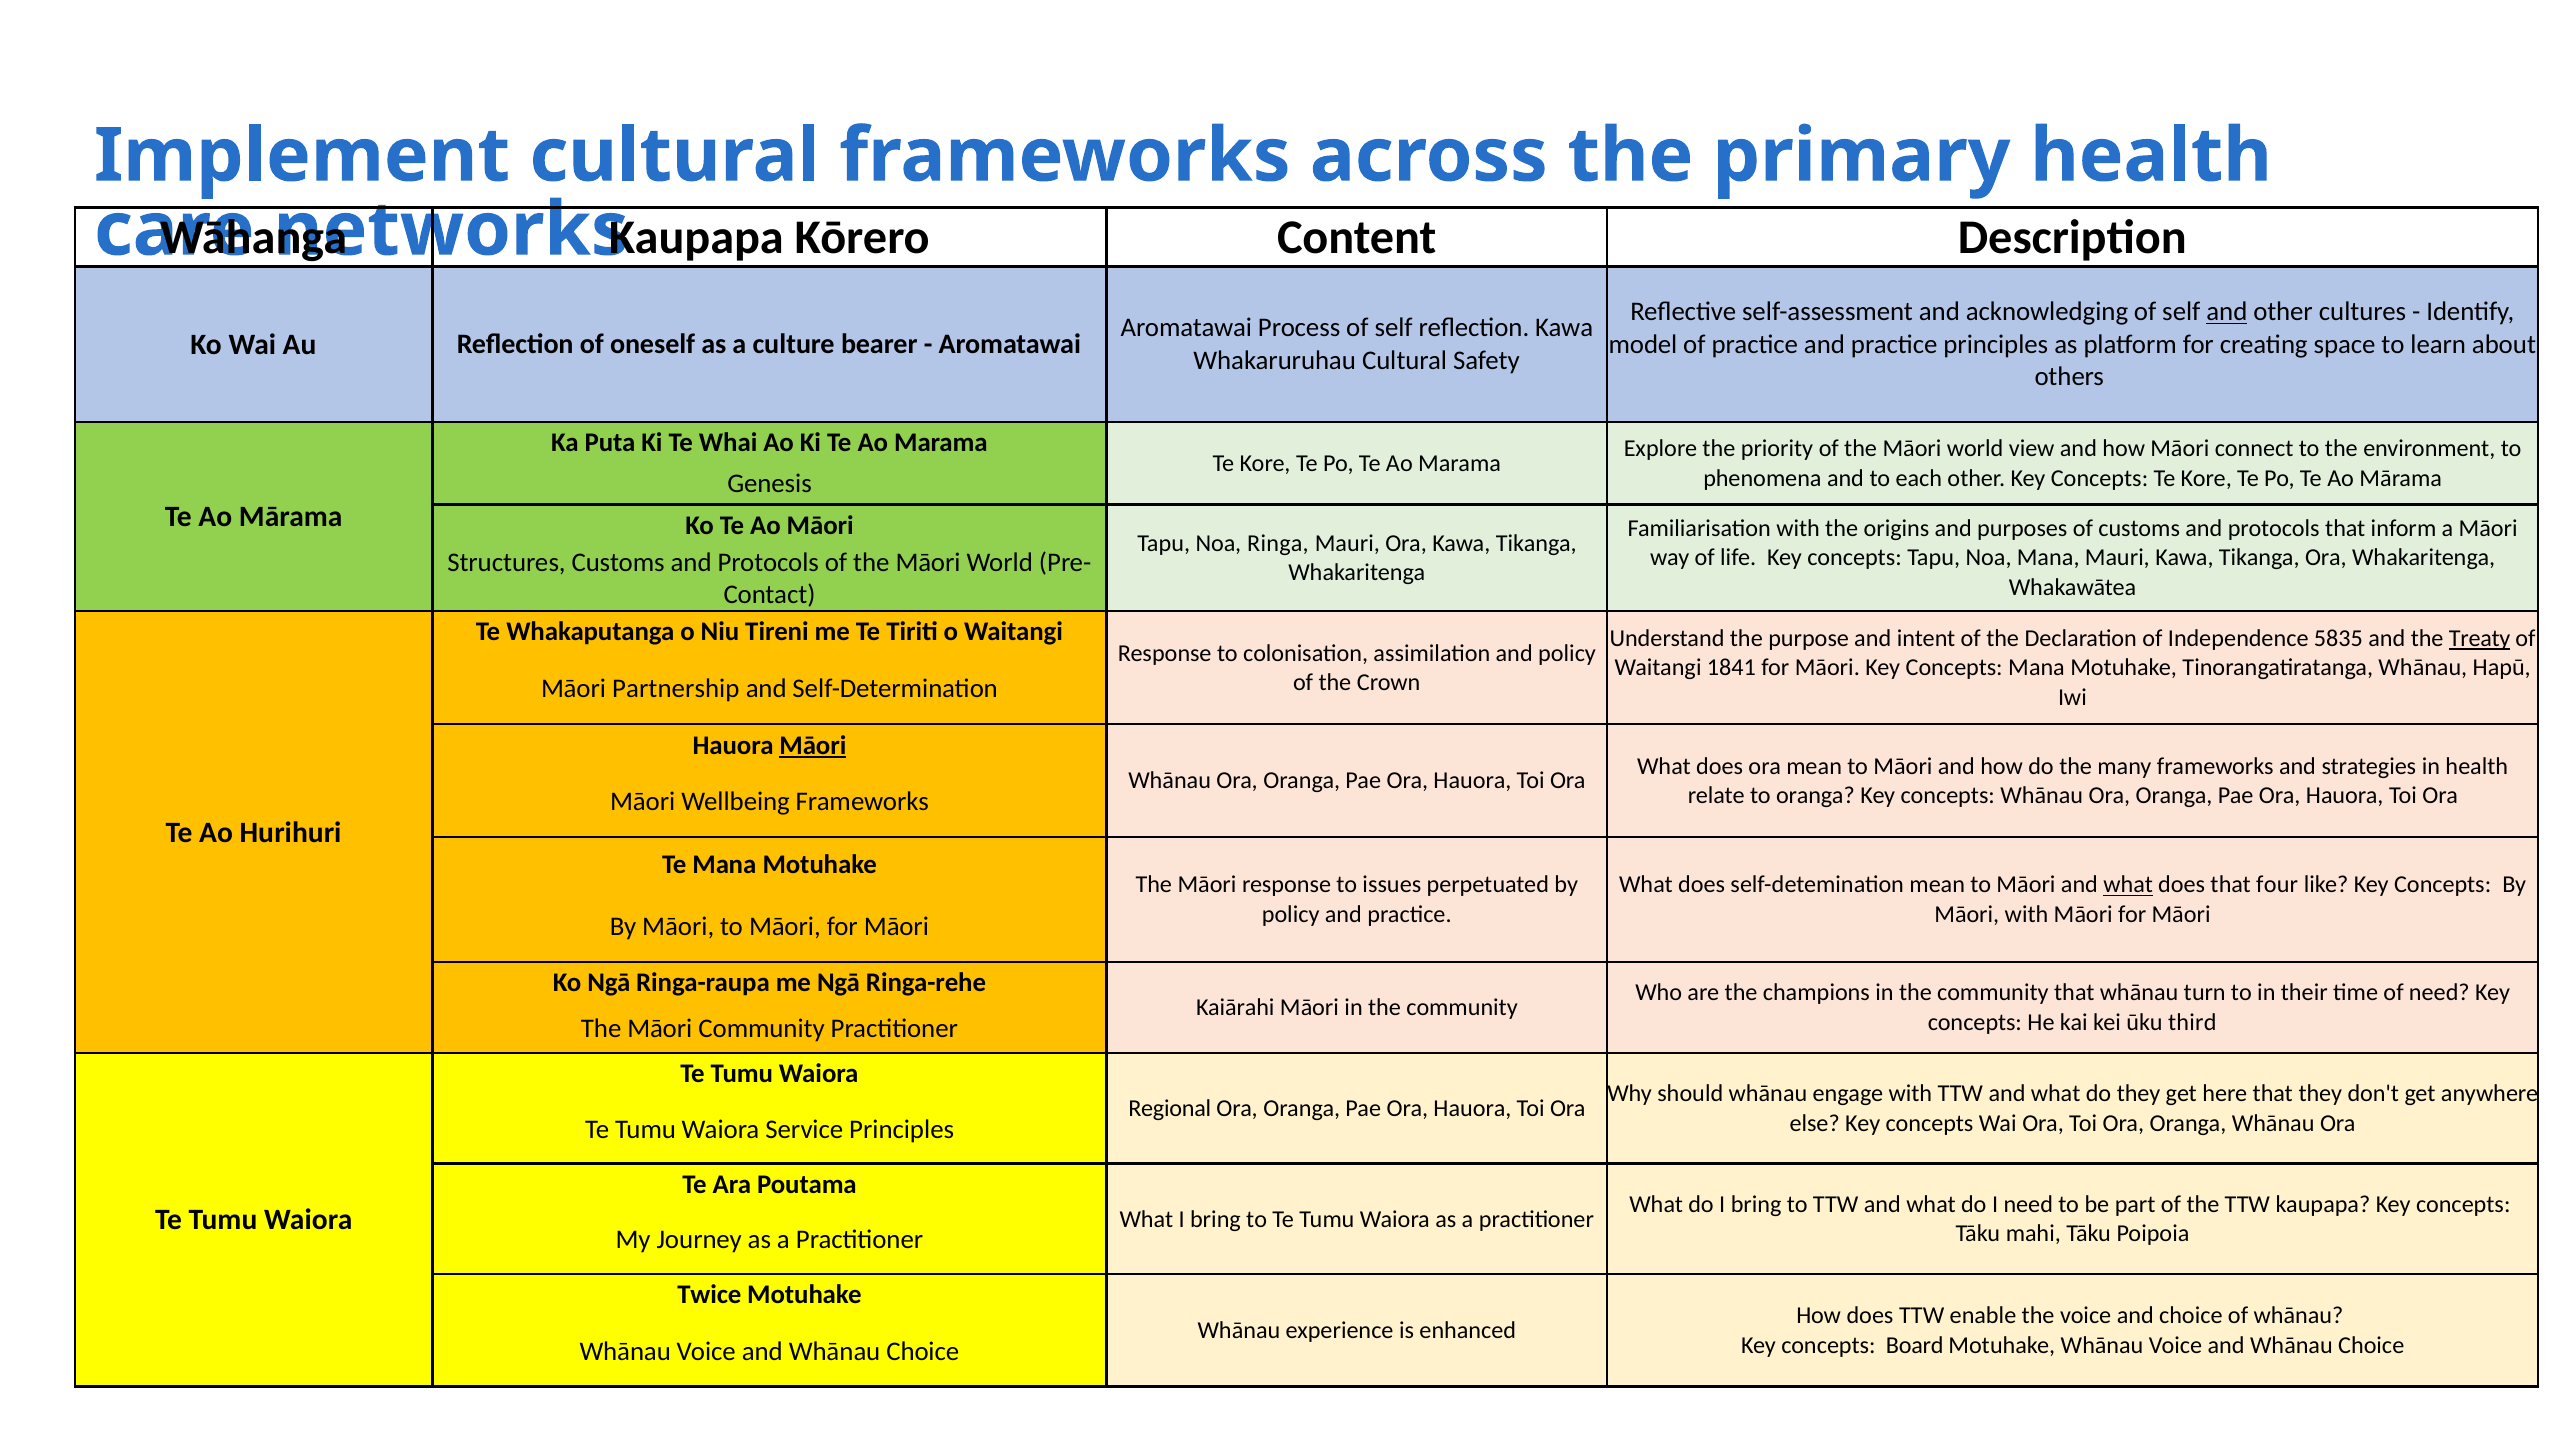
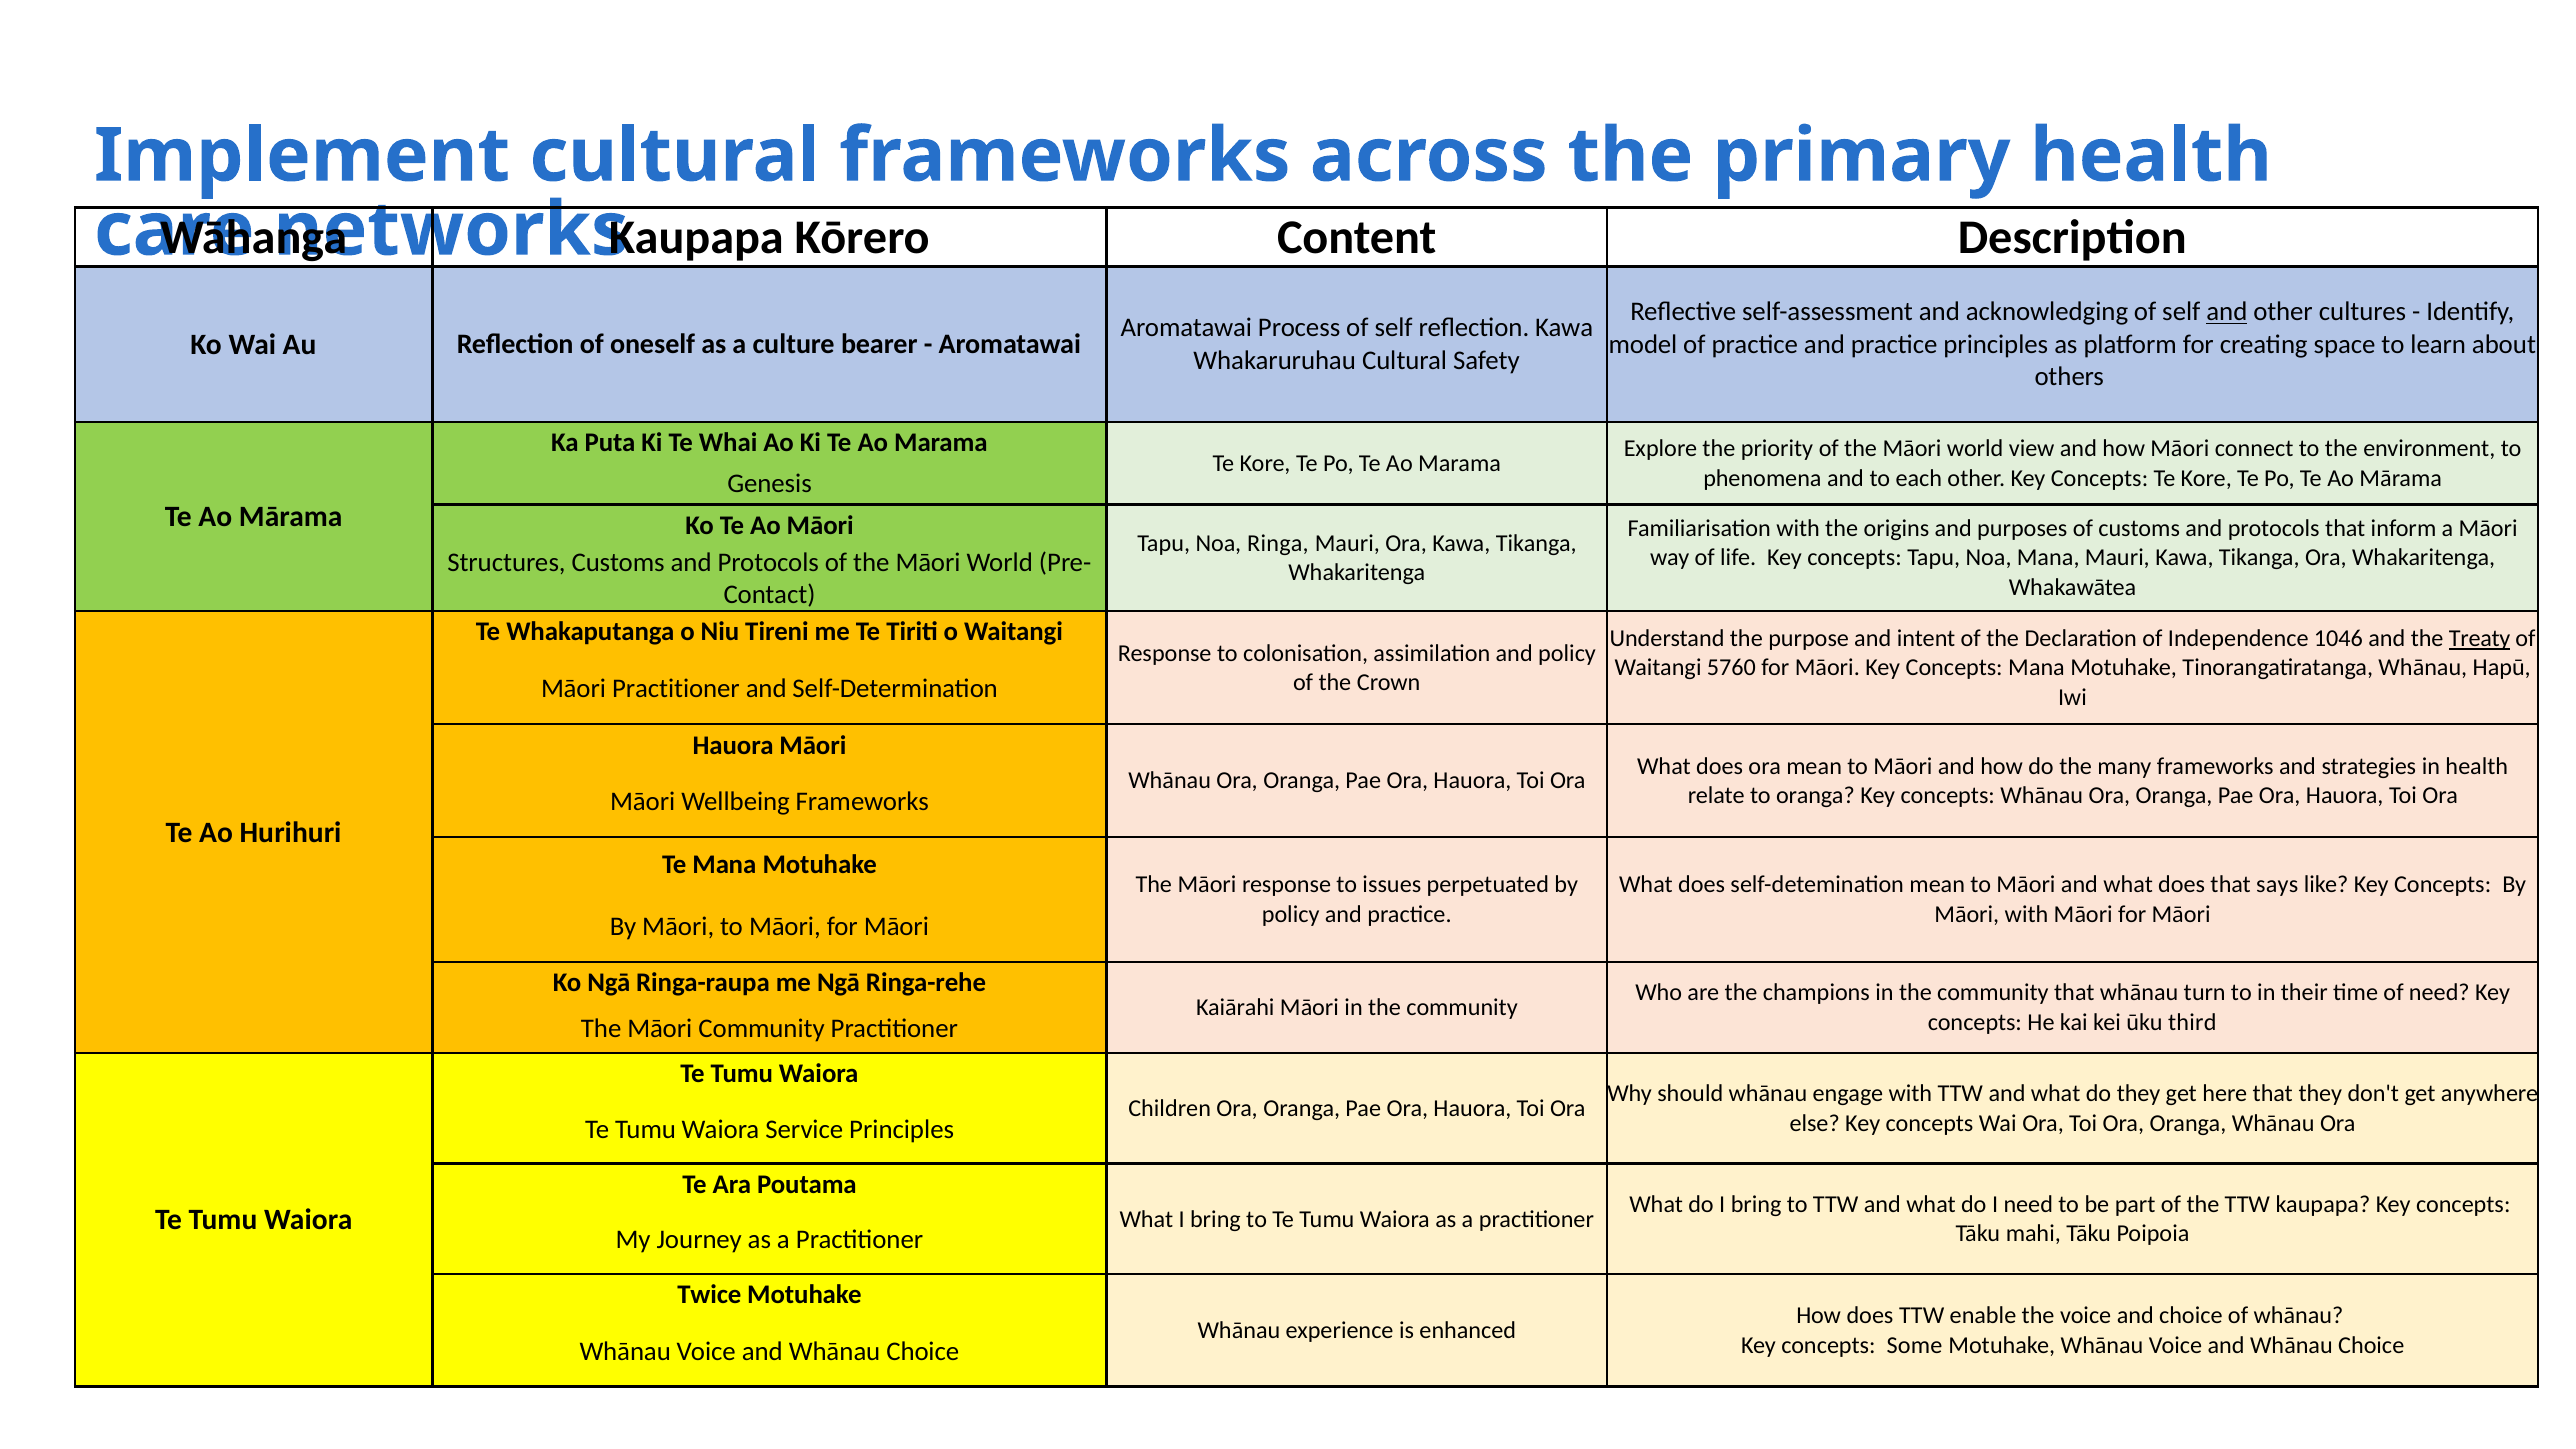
5835: 5835 -> 1046
1841: 1841 -> 5760
Māori Partnership: Partnership -> Practitioner
Māori at (813, 745) underline: present -> none
what at (2128, 885) underline: present -> none
four: four -> says
Regional: Regional -> Children
Board: Board -> Some
